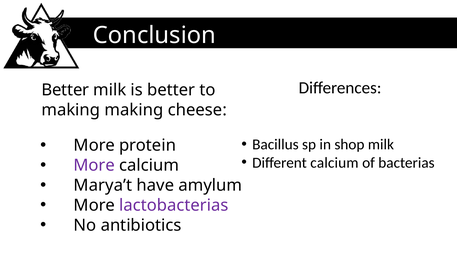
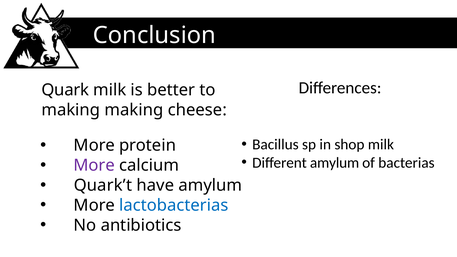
Better at (65, 90): Better -> Quark
Different calcium: calcium -> amylum
Marya’t: Marya’t -> Quark’t
lactobacterias colour: purple -> blue
